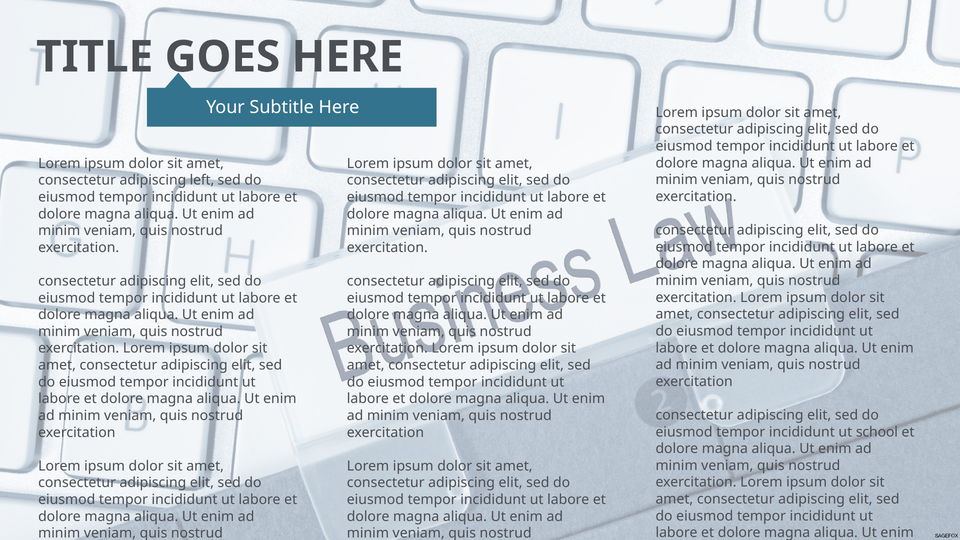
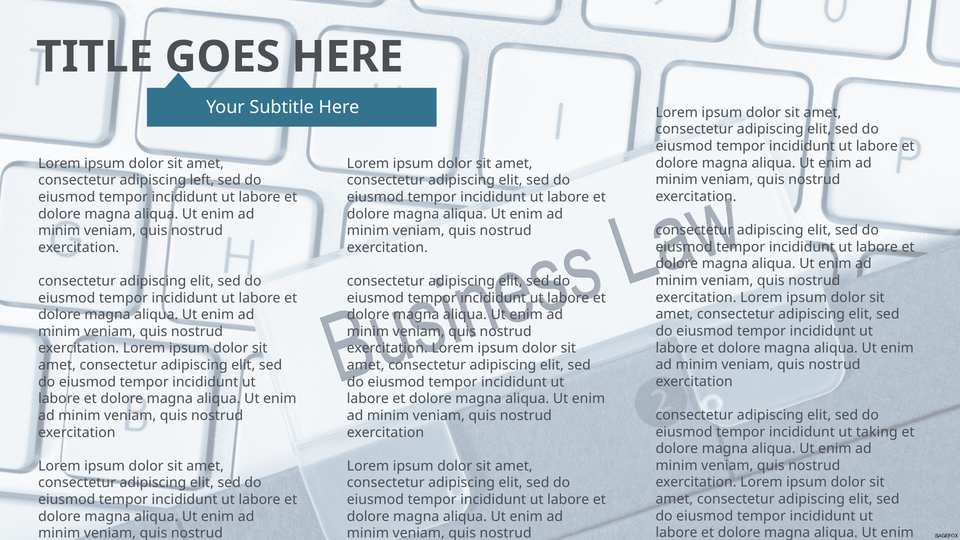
school: school -> taking
